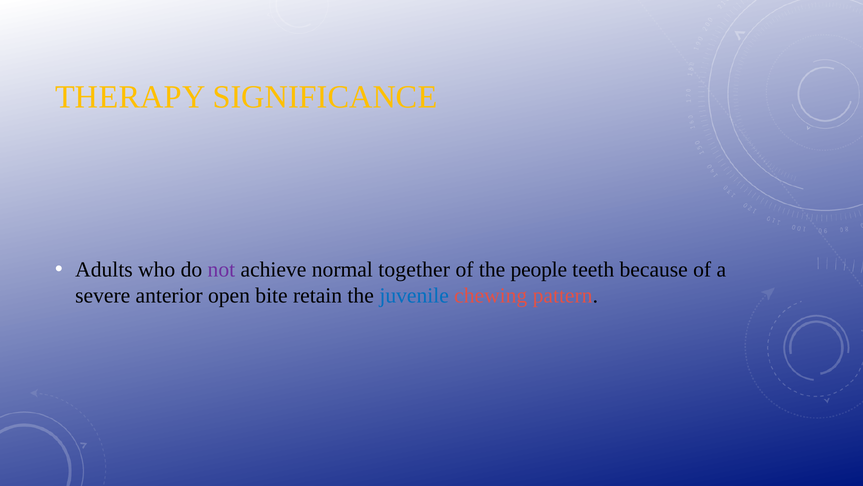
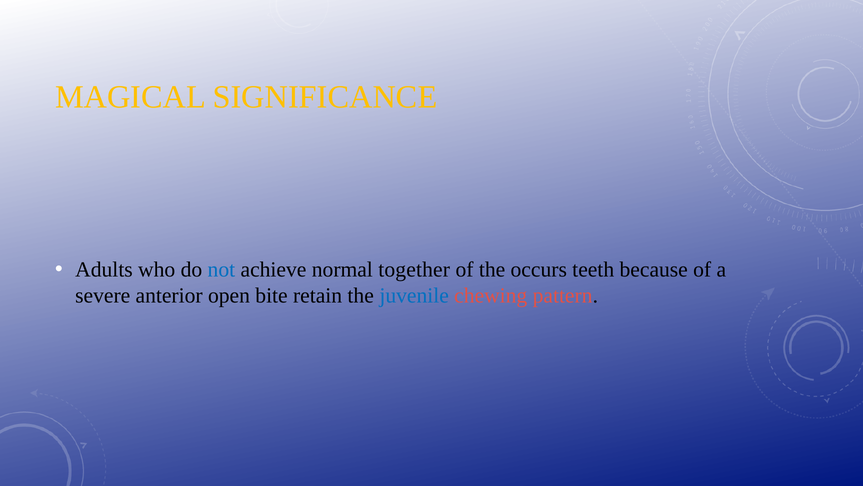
THERAPY: THERAPY -> MAGICAL
not colour: purple -> blue
people: people -> occurs
